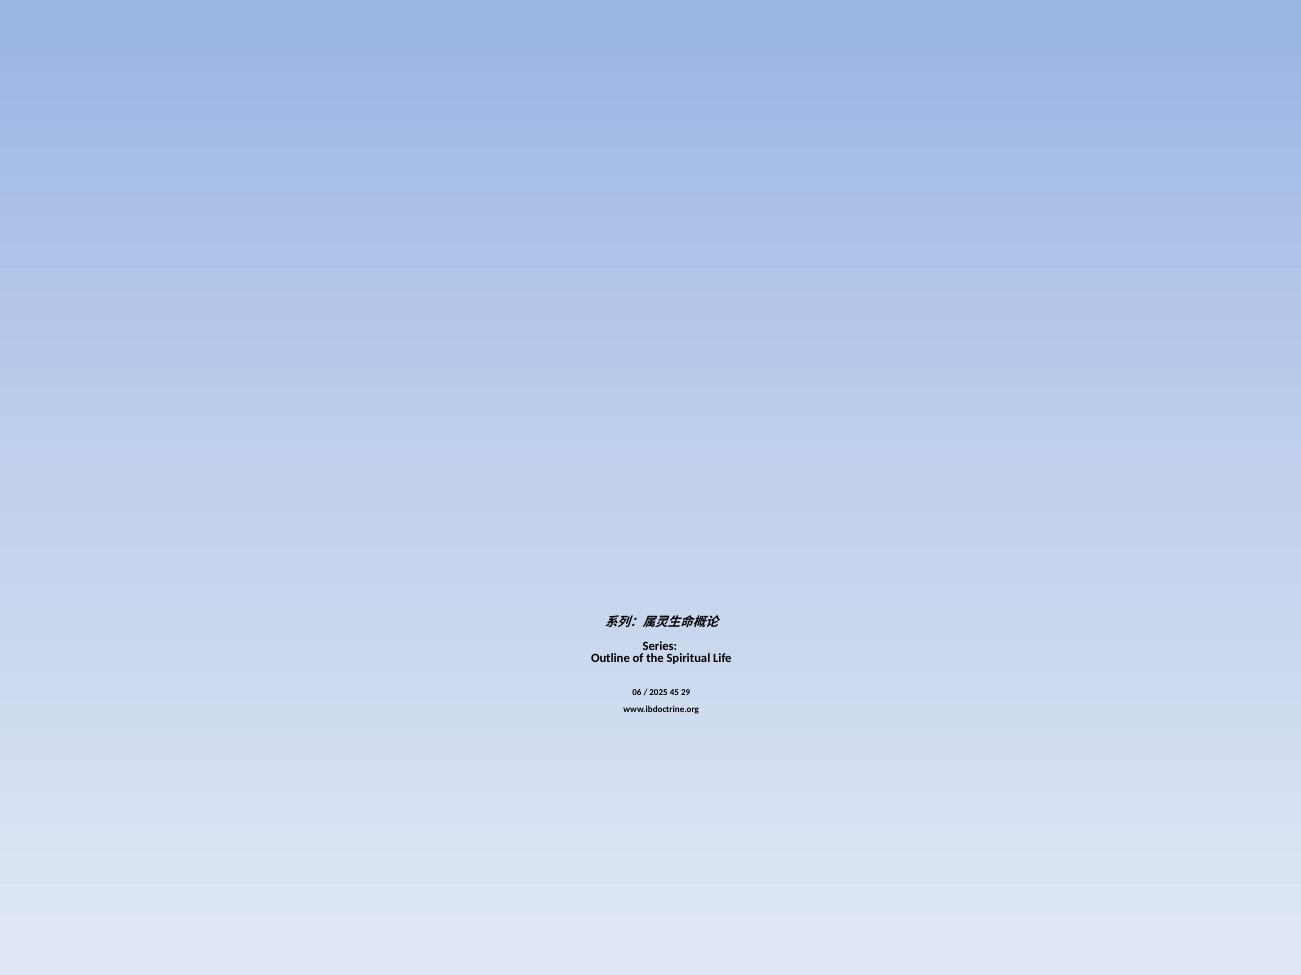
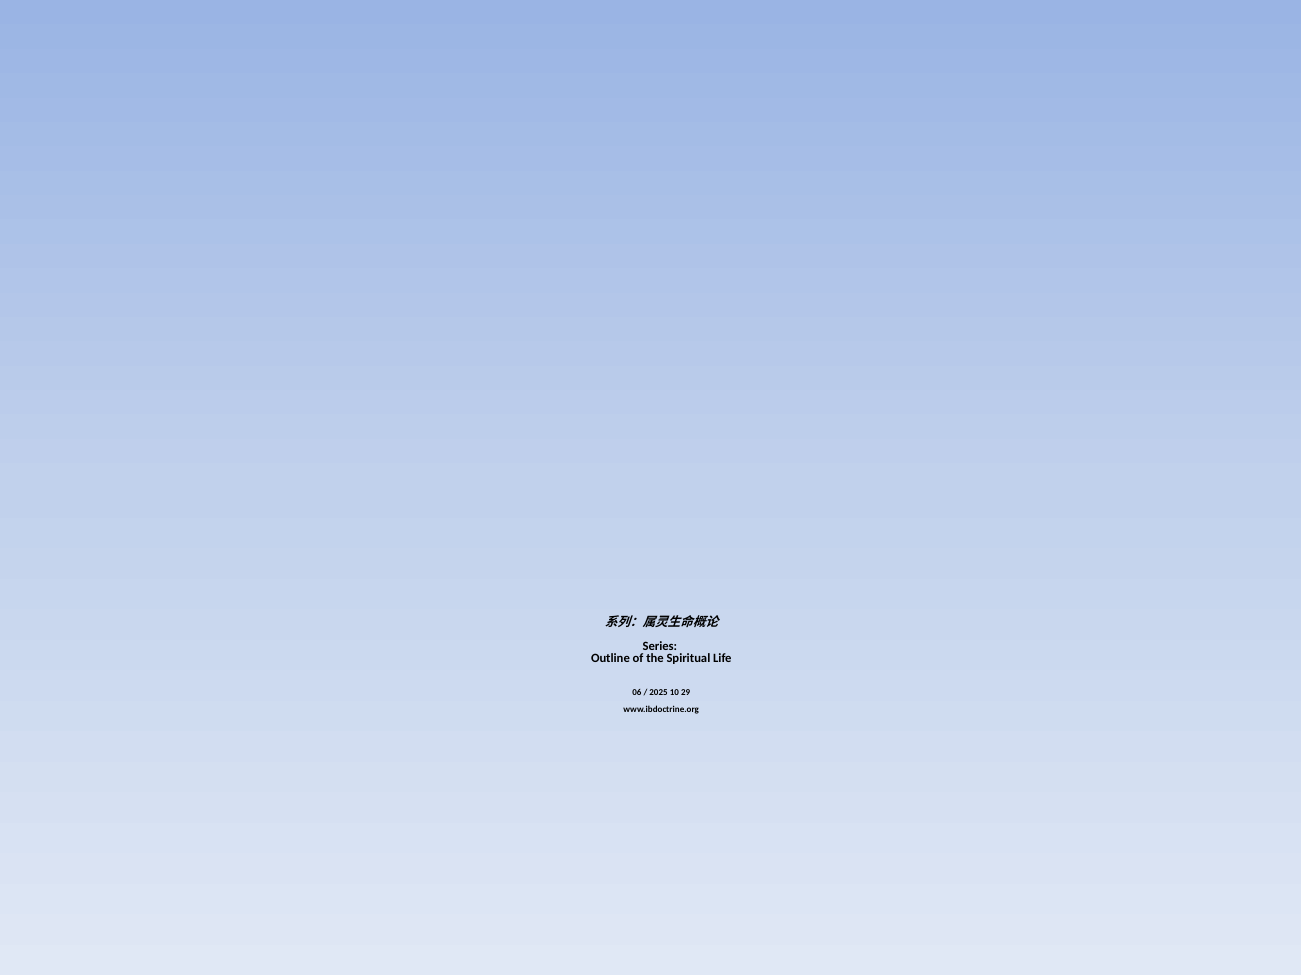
45: 45 -> 10
